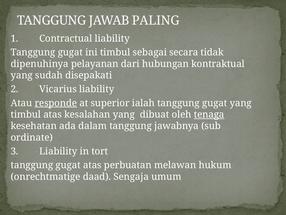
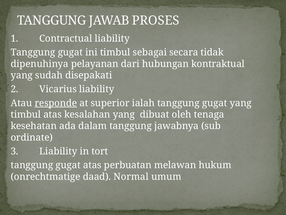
PALING: PALING -> PROSES
tenaga underline: present -> none
Sengaja: Sengaja -> Normal
